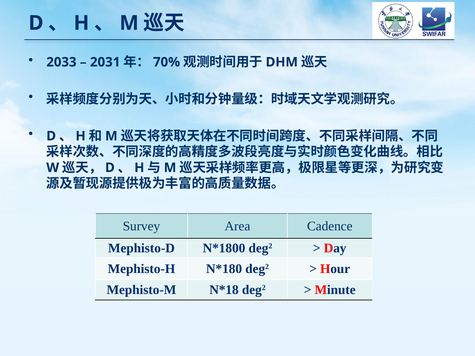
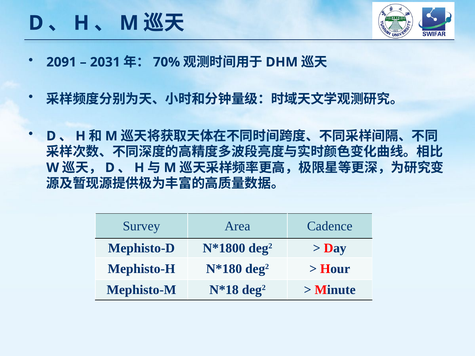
2033: 2033 -> 2091
